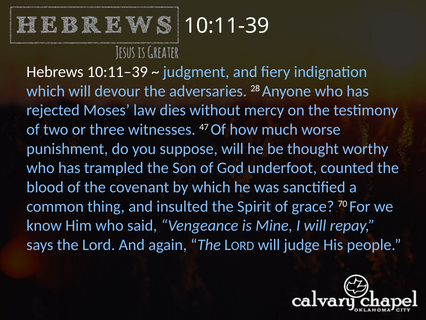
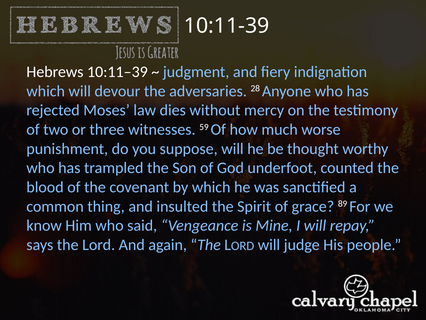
47: 47 -> 59
70: 70 -> 89
